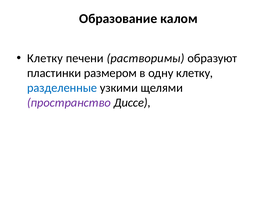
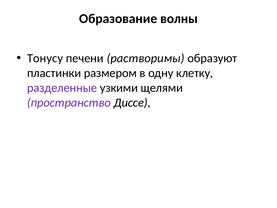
калом: калом -> волны
Клетку at (45, 58): Клетку -> Тонусу
разделенные colour: blue -> purple
